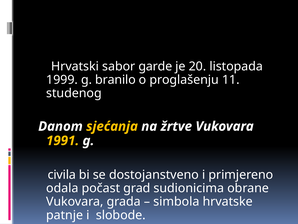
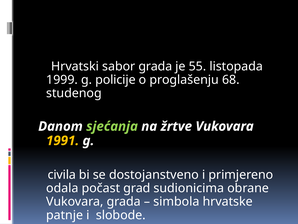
sabor garde: garde -> grada
20: 20 -> 55
branilo: branilo -> policije
11: 11 -> 68
sjećanja colour: yellow -> light green
